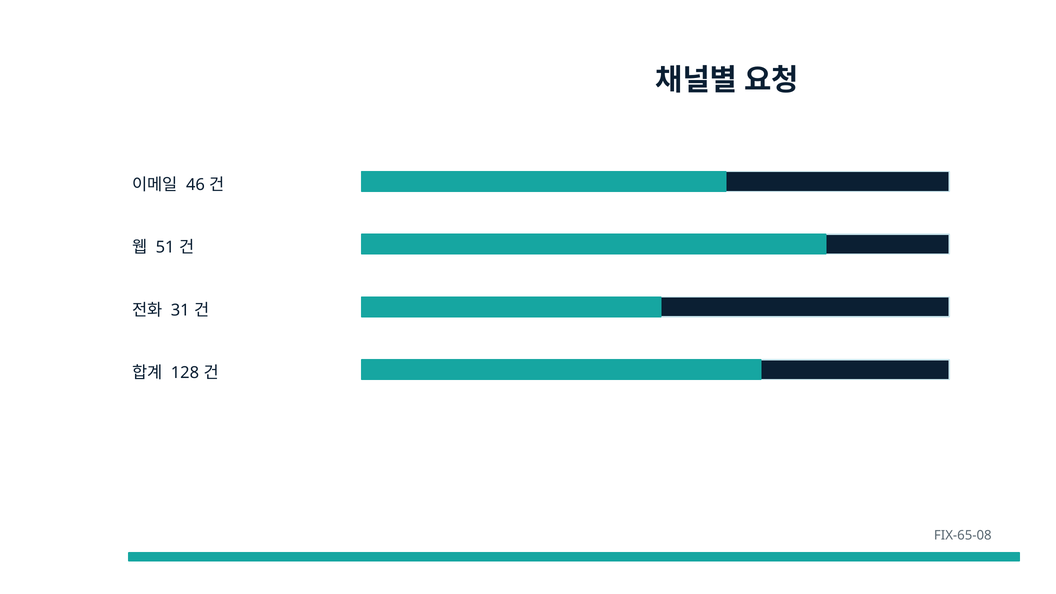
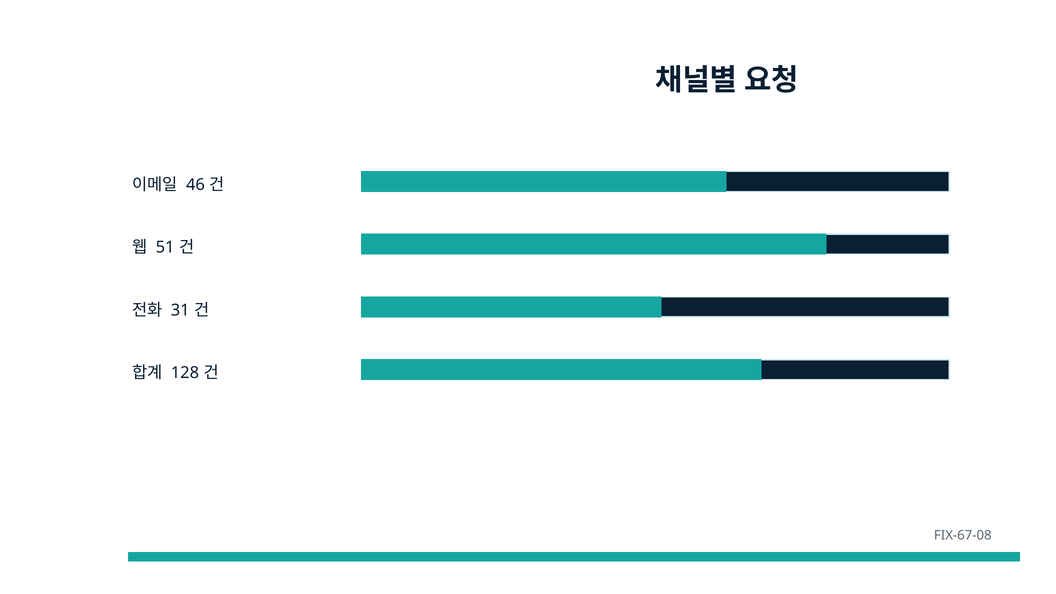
FIX-65-08: FIX-65-08 -> FIX-67-08
